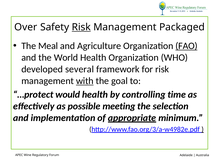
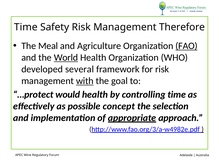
Over at (26, 27): Over -> Time
Risk at (81, 27) underline: present -> none
Packaged: Packaged -> Therefore
World underline: none -> present
meeting: meeting -> concept
minimum: minimum -> approach
